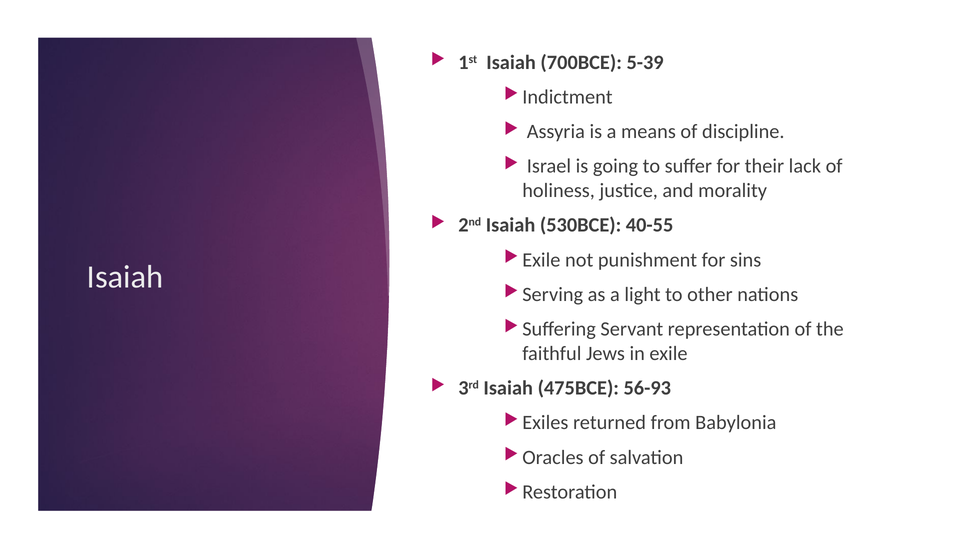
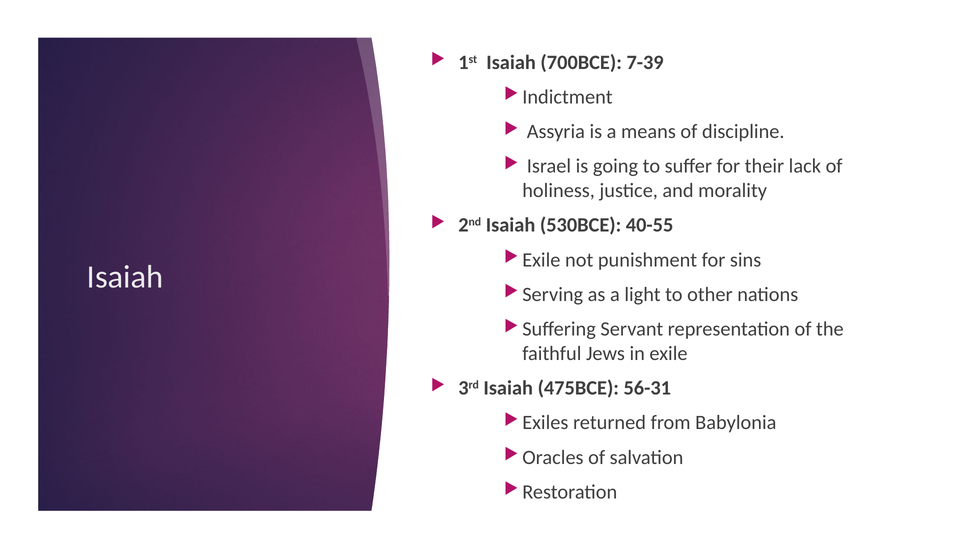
5-39: 5-39 -> 7-39
56-93: 56-93 -> 56-31
